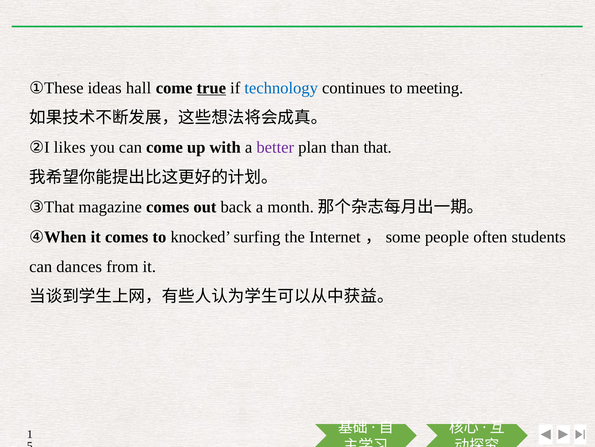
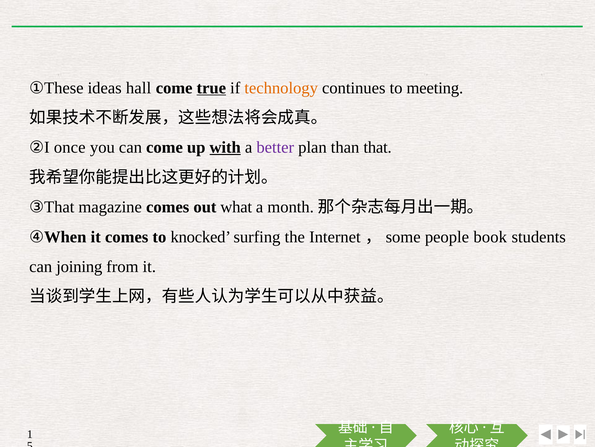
technology colour: blue -> orange
likes: likes -> once
with underline: none -> present
back: back -> what
often: often -> book
dances: dances -> joining
